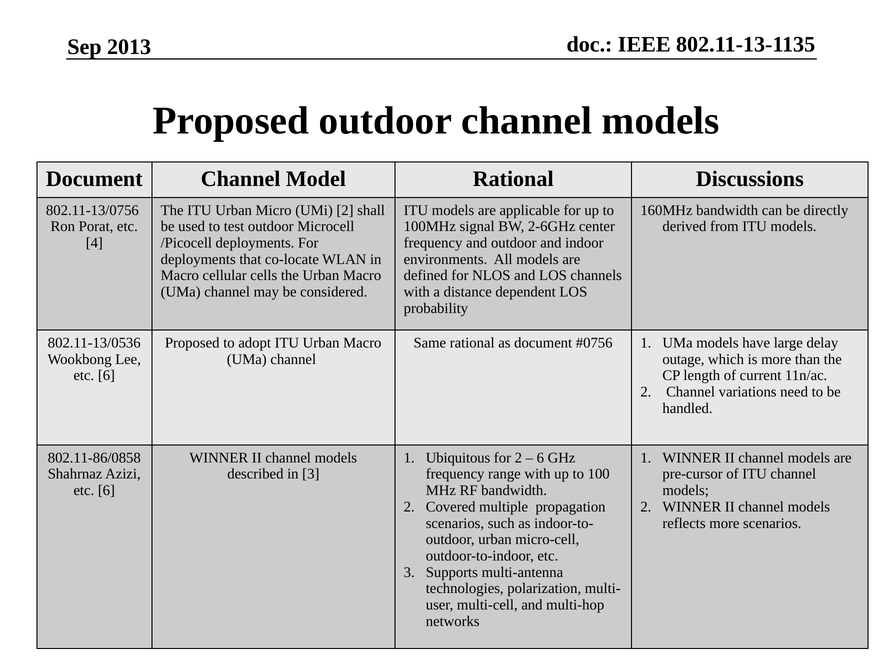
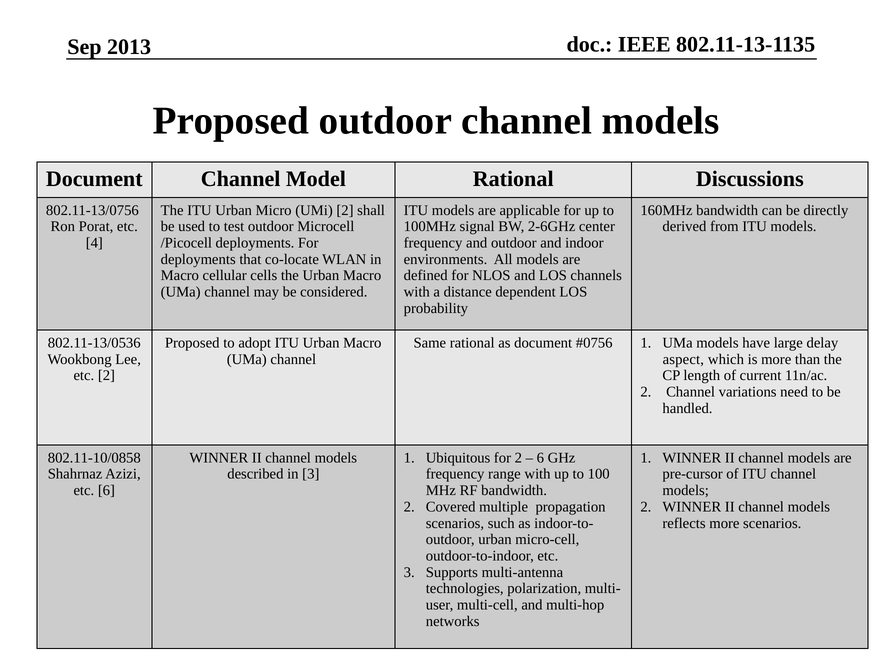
outage: outage -> aspect
6 at (106, 375): 6 -> 2
802.11-86/0858: 802.11-86/0858 -> 802.11-10/0858
